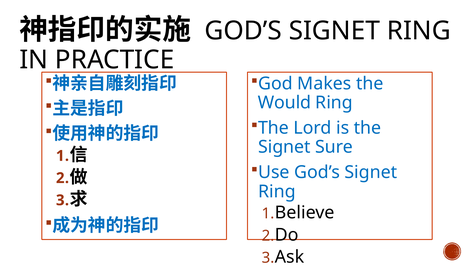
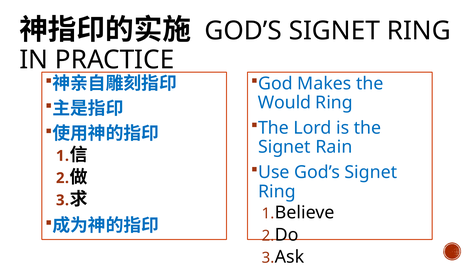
Sure: Sure -> Rain
